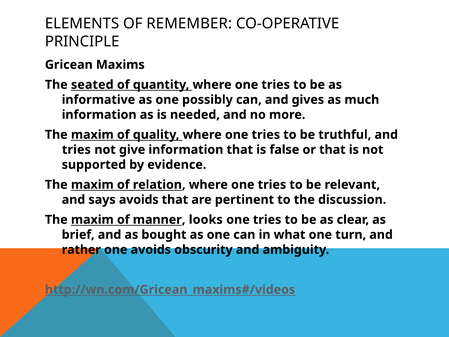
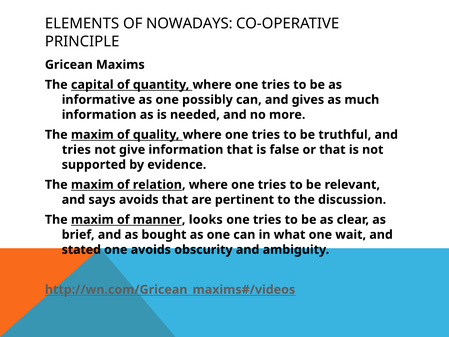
REMEMBER: REMEMBER -> NOWADAYS
seated: seated -> capital
turn: turn -> wait
rather: rather -> stated
